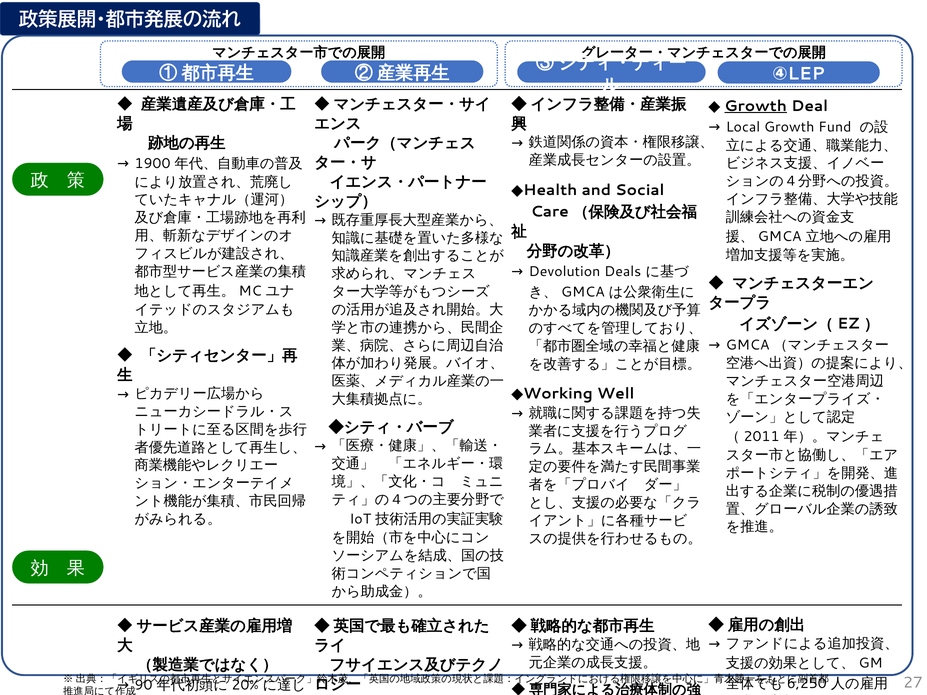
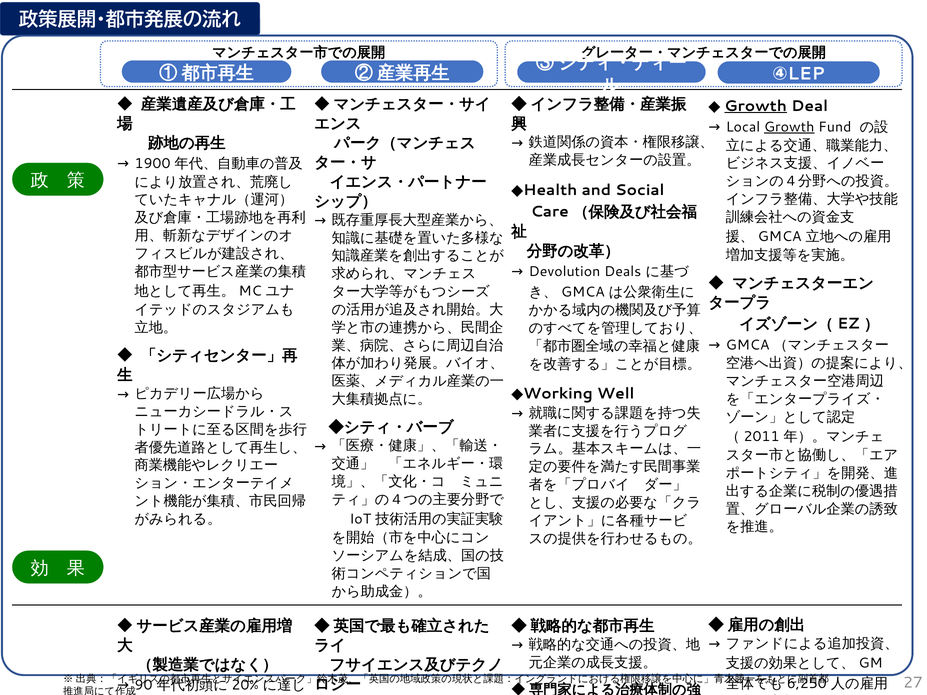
Growth at (789, 127) underline: none -> present
